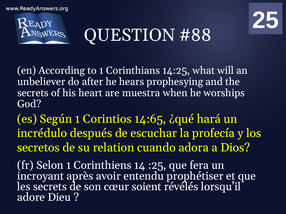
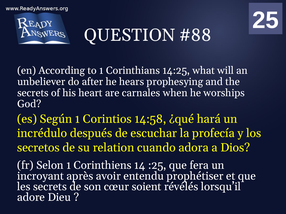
muestra: muestra -> carnales
14:65: 14:65 -> 14:58
